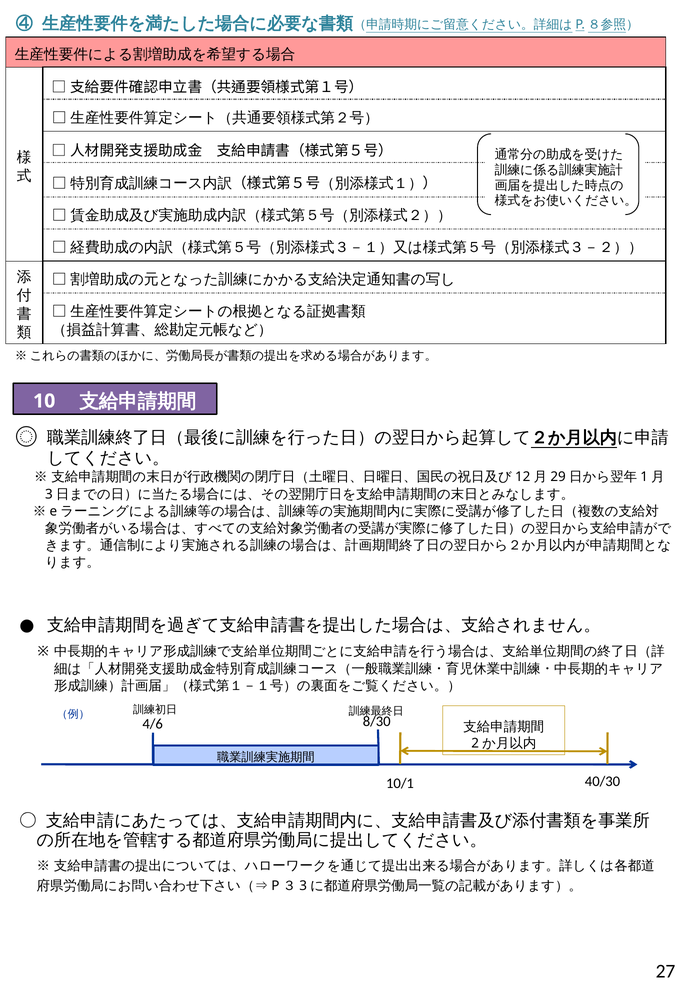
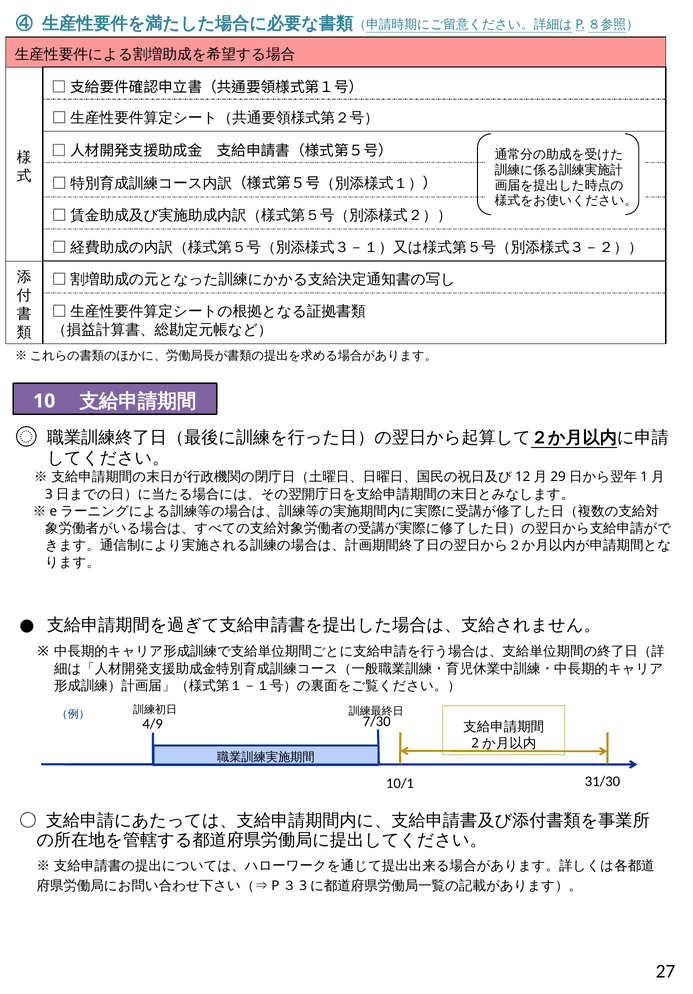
8/30: 8/30 -> 7/30
4/6: 4/6 -> 4/9
40/30: 40/30 -> 31/30
